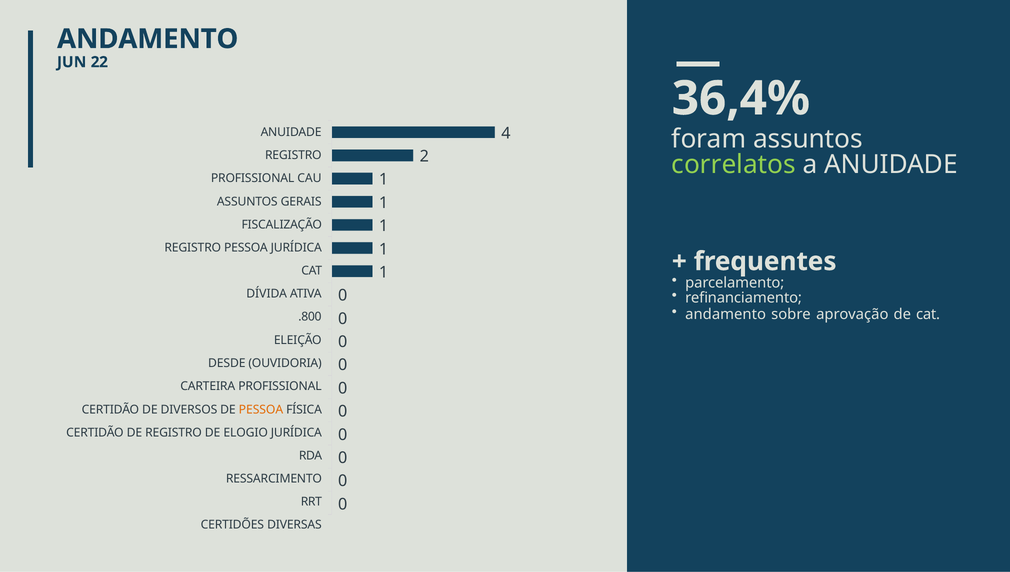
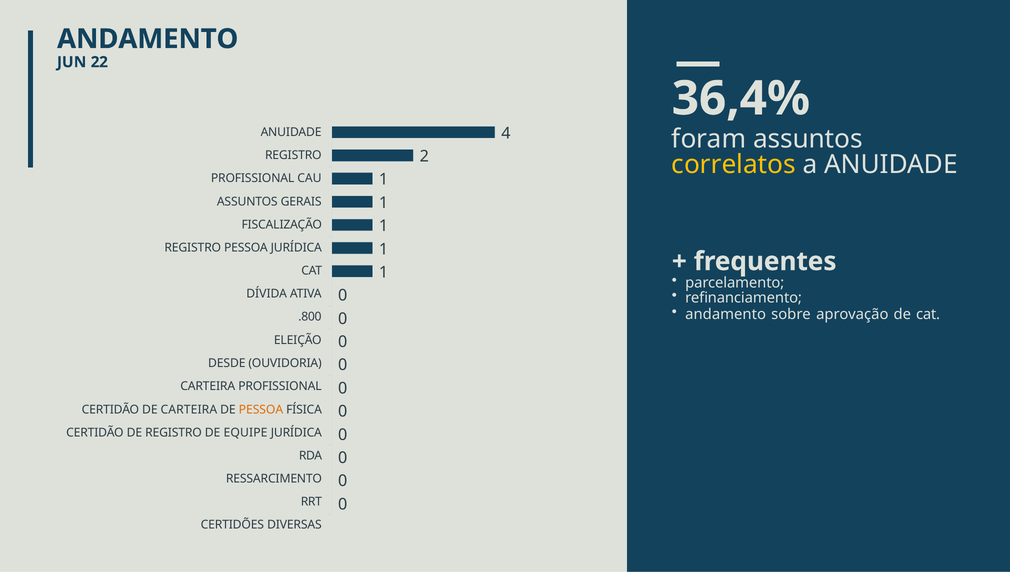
correlatos colour: light green -> yellow
DE DIVERSOS: DIVERSOS -> CARTEIRA
ELOGIO: ELOGIO -> EQUIPE
